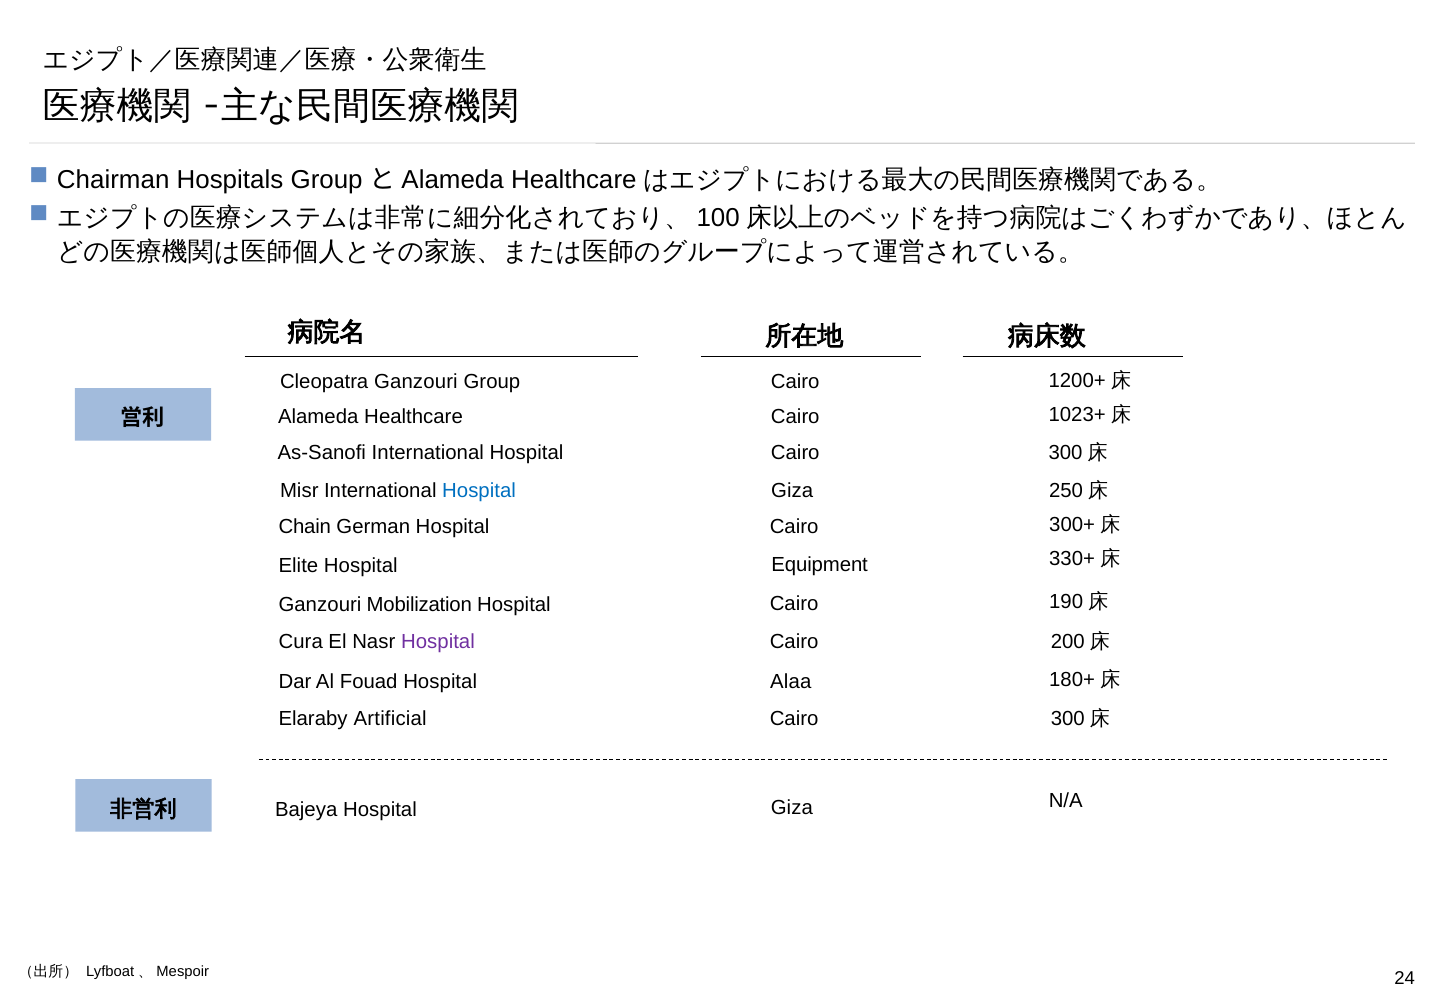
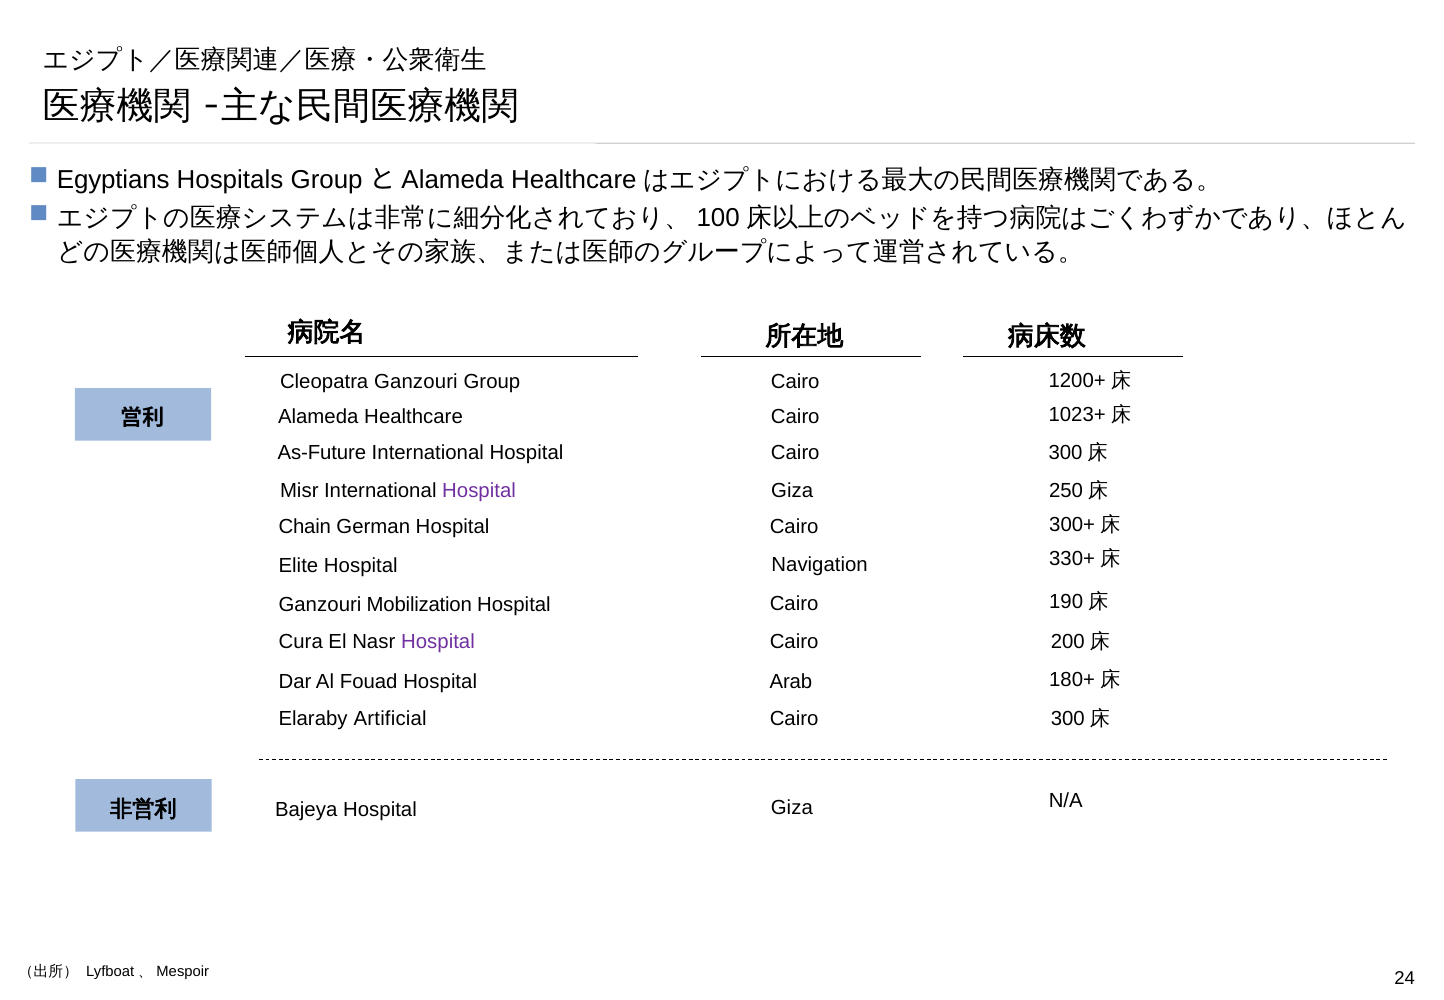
Chairman: Chairman -> Egyptians
As-Sanofi: As-Sanofi -> As-Future
Hospital at (479, 491) colour: blue -> purple
Equipment: Equipment -> Navigation
Alaa: Alaa -> Arab
